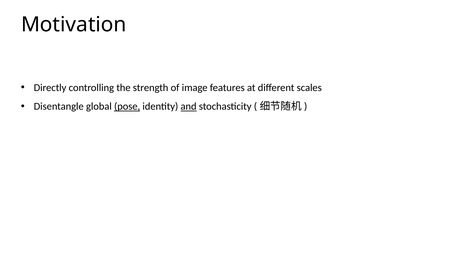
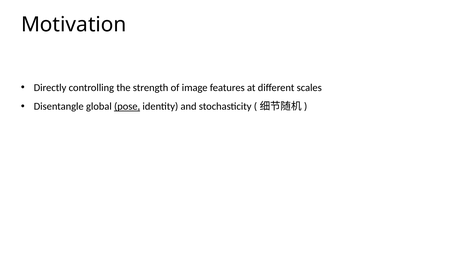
and underline: present -> none
